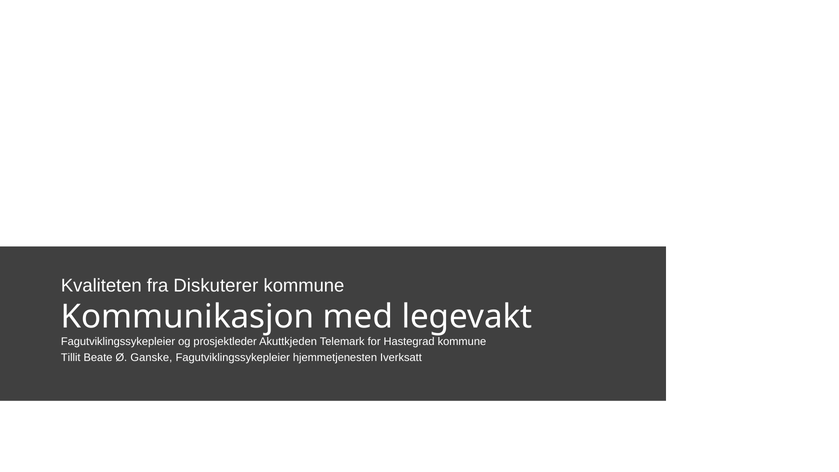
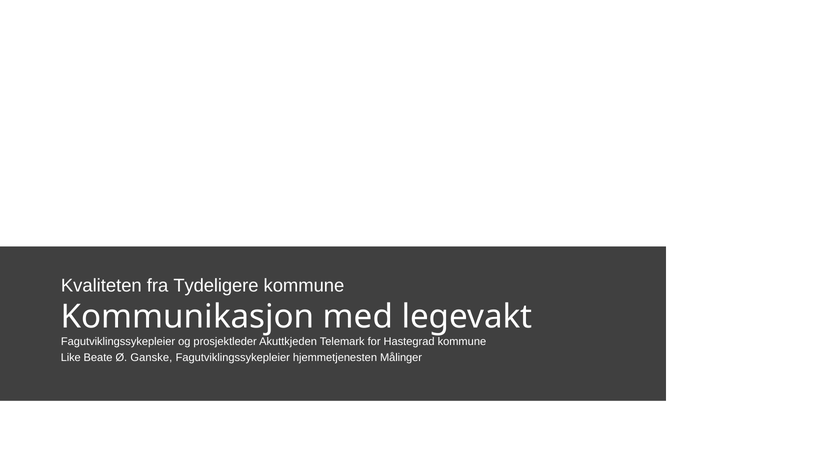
Diskuterer: Diskuterer -> Tydeligere
Tillit: Tillit -> Like
Iverksatt: Iverksatt -> Målinger
